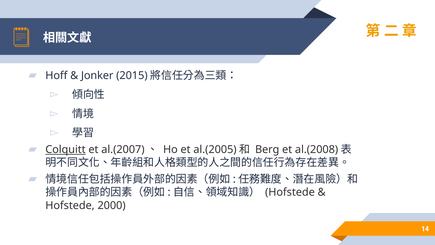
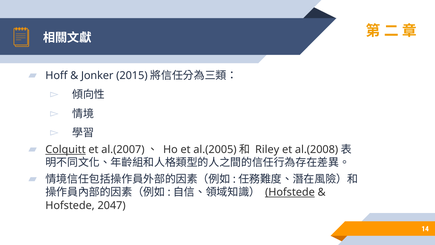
Berg: Berg -> Riley
Hofstede at (290, 192) underline: none -> present
2000: 2000 -> 2047
